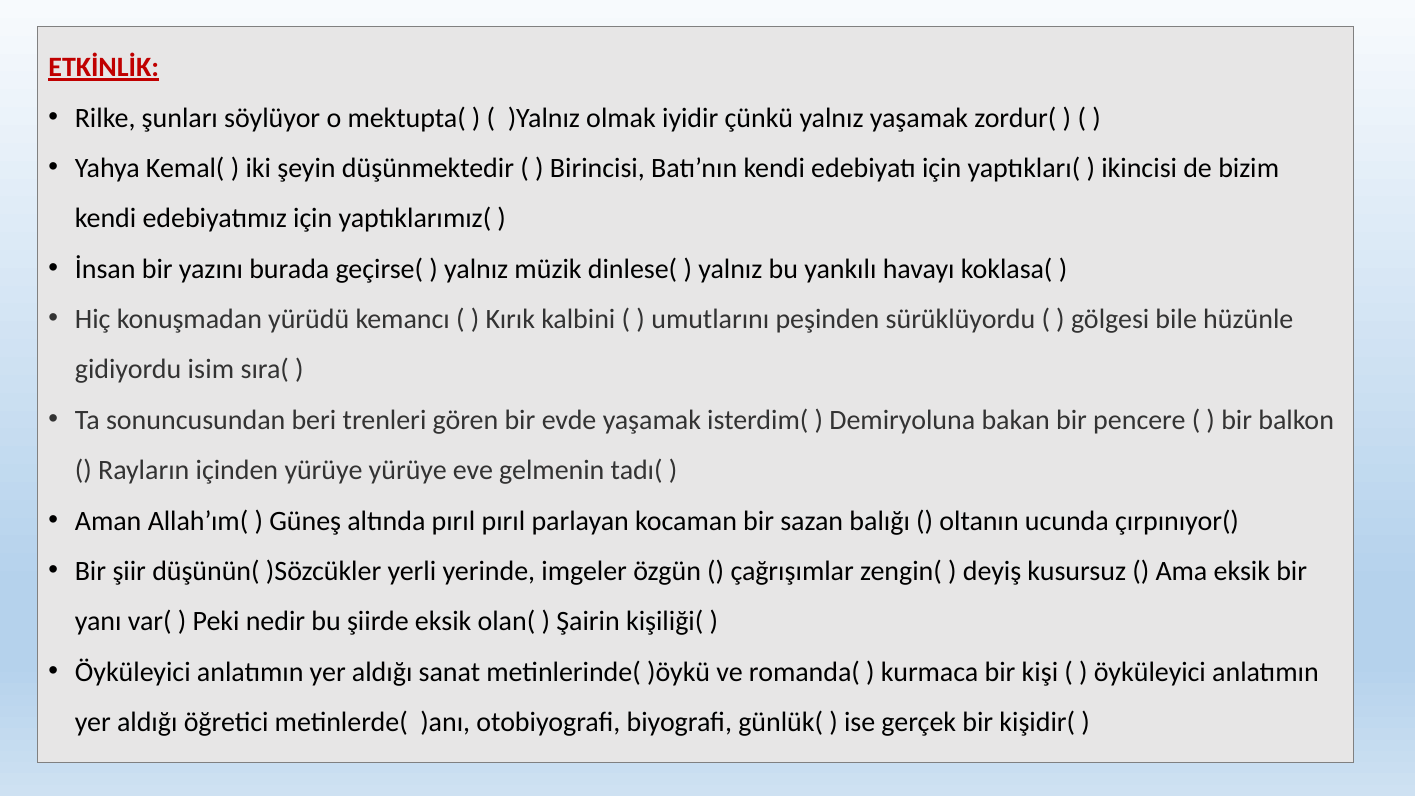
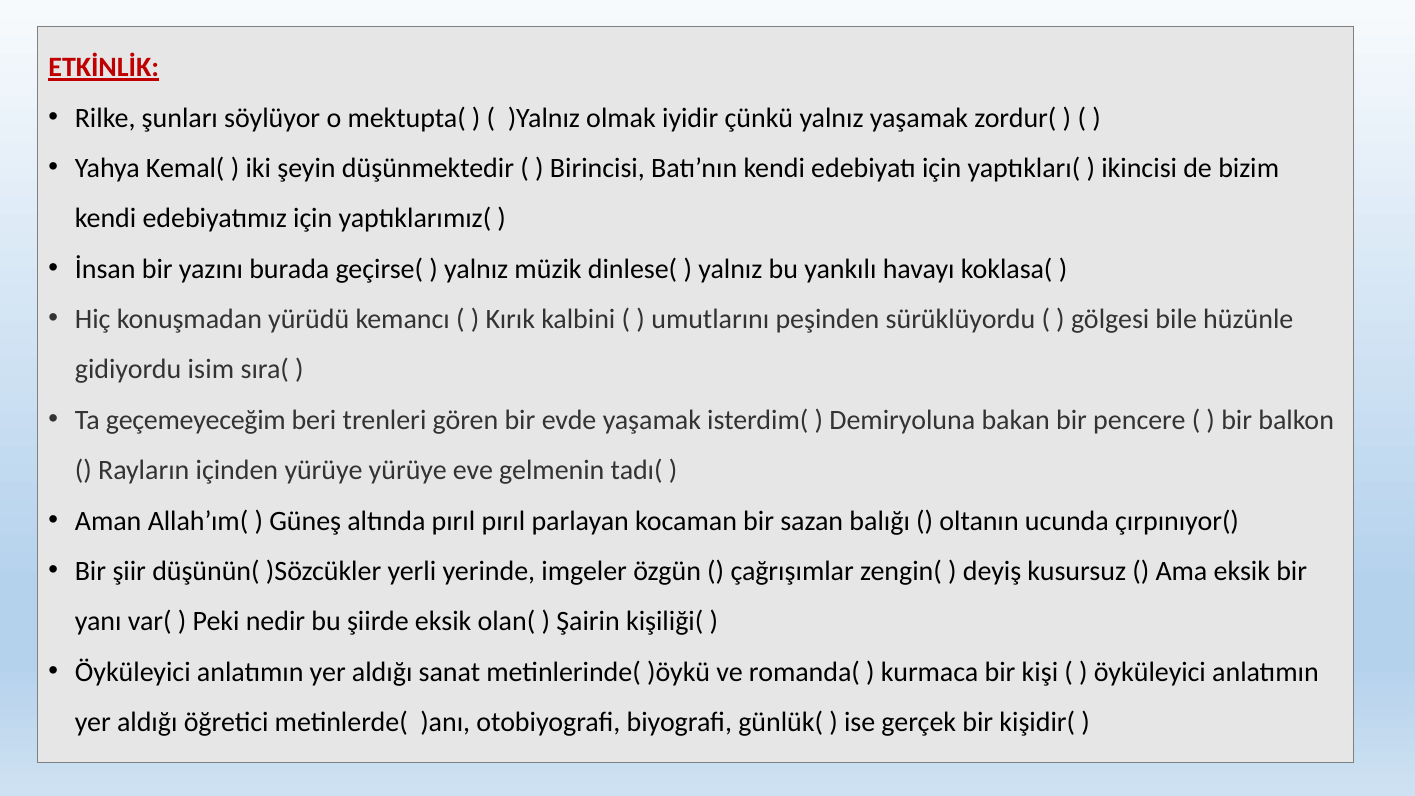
sonuncusundan: sonuncusundan -> geçemeyeceğim
